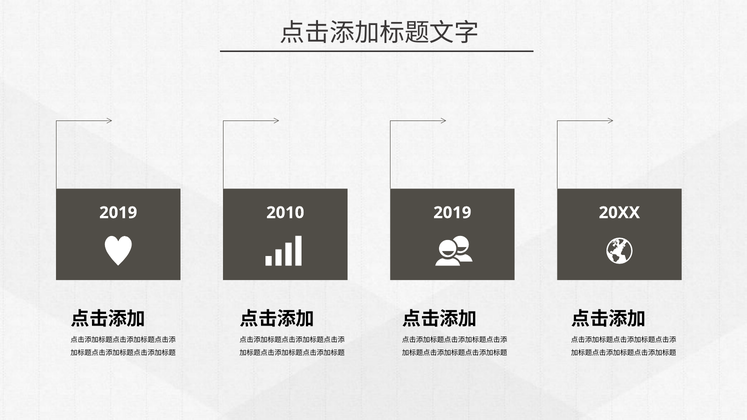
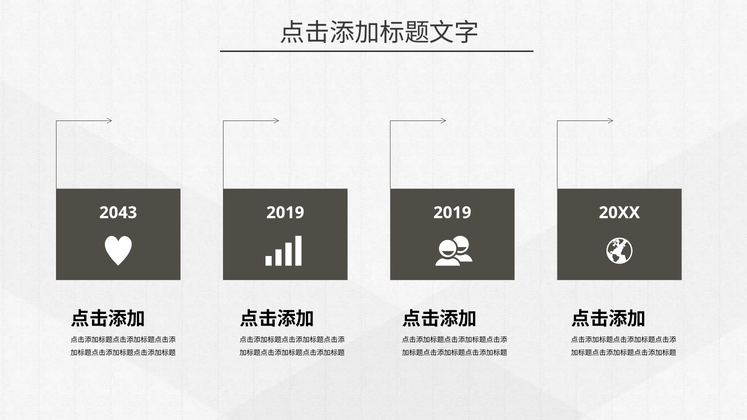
2019 at (118, 213): 2019 -> 2043
2010 at (285, 213): 2010 -> 2019
